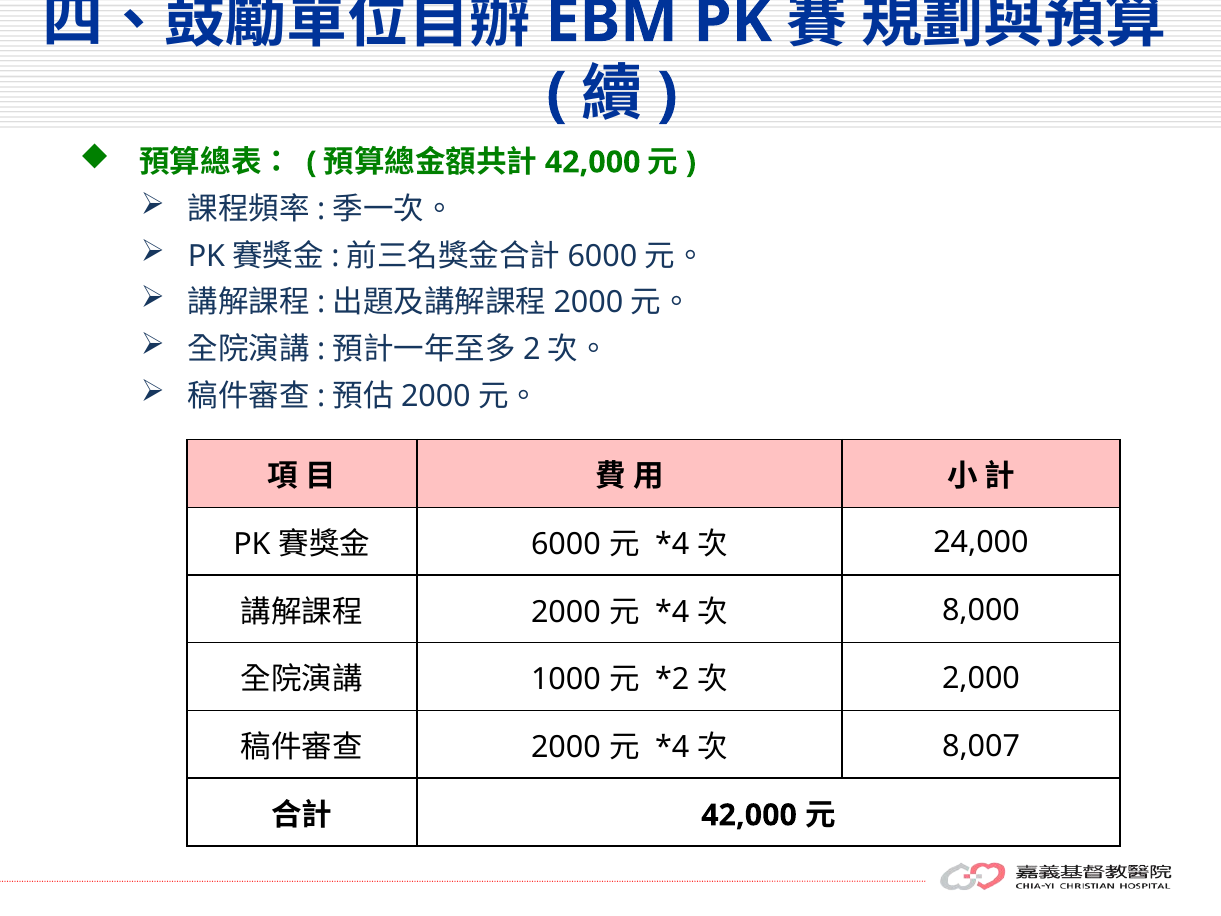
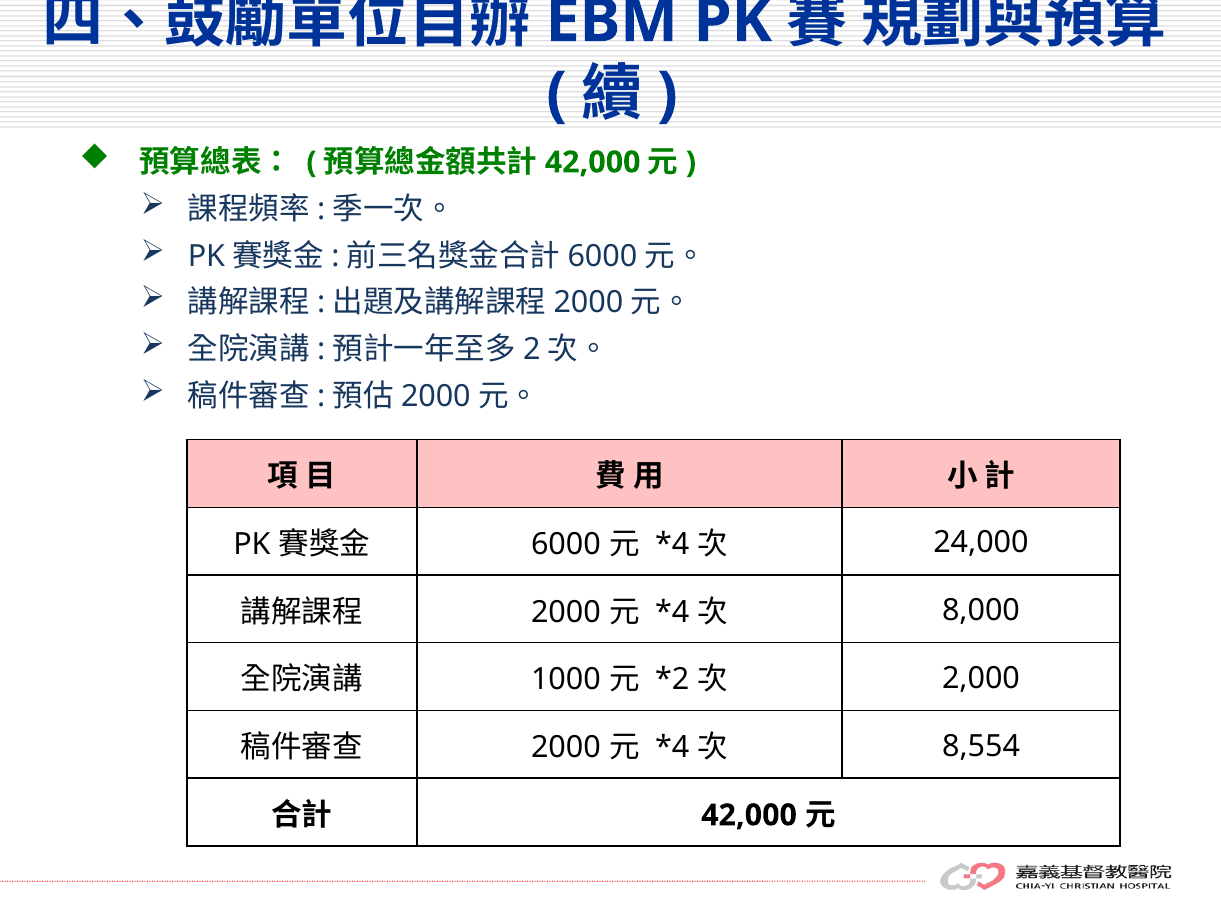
8,007: 8,007 -> 8,554
